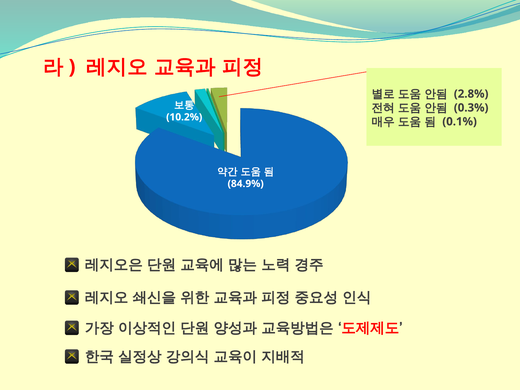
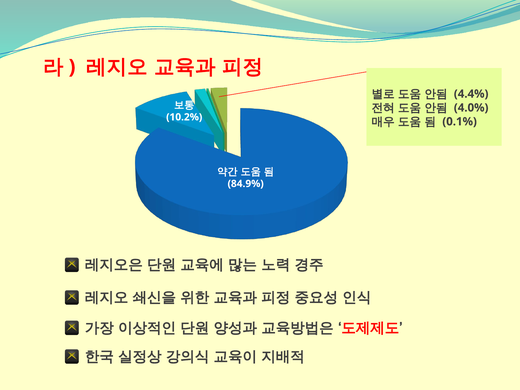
2.8%: 2.8% -> 4.4%
0.3%: 0.3% -> 4.0%
